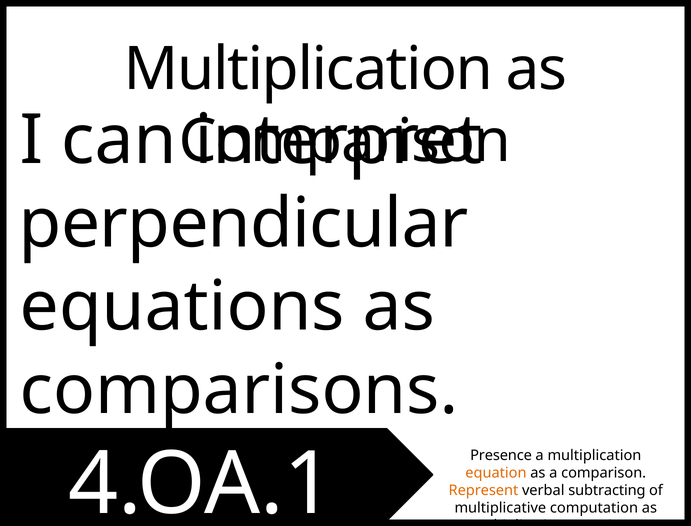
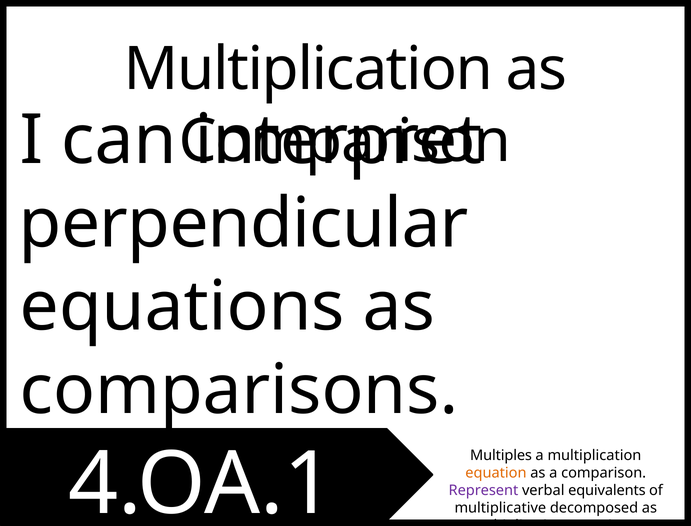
Presence: Presence -> Multiples
Represent colour: orange -> purple
subtracting: subtracting -> equivalents
computation: computation -> decomposed
